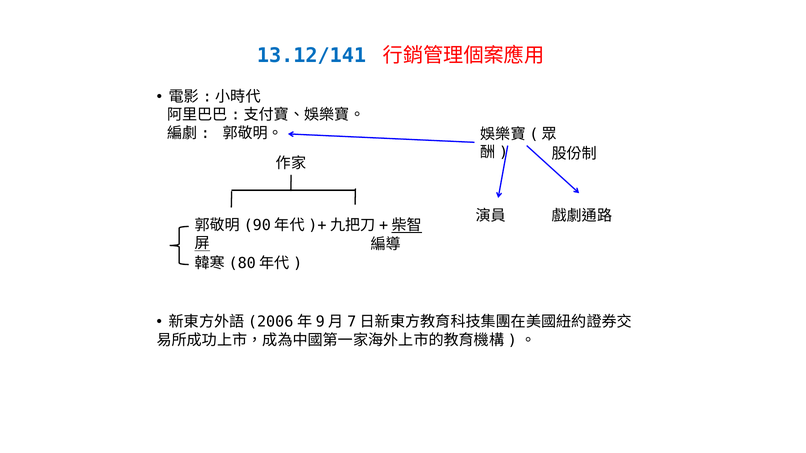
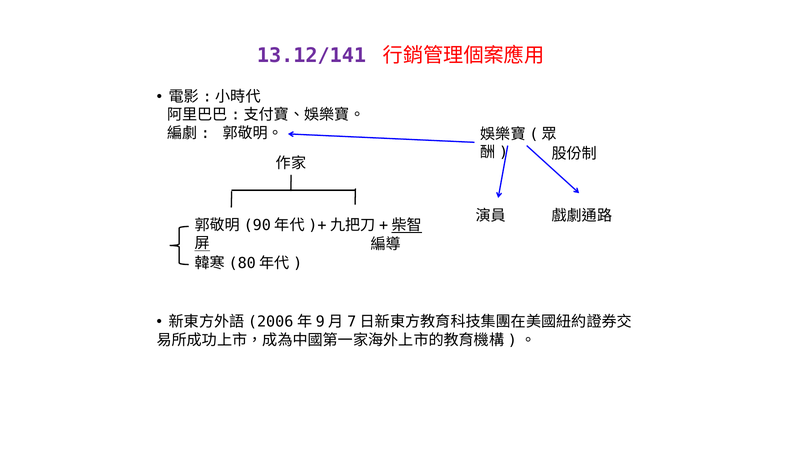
13.12/141 colour: blue -> purple
